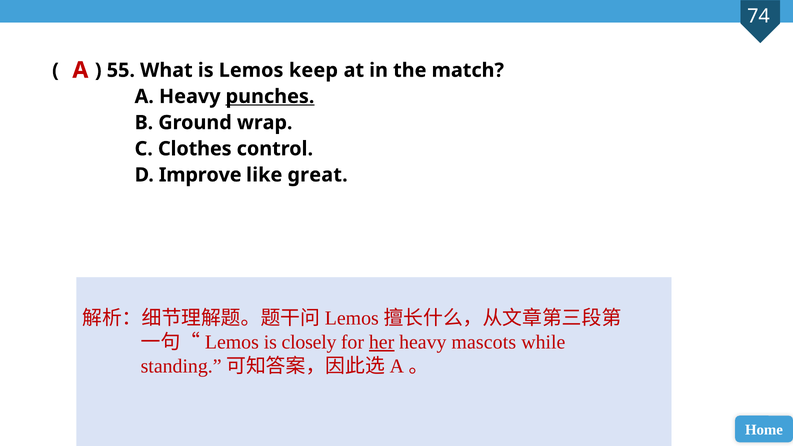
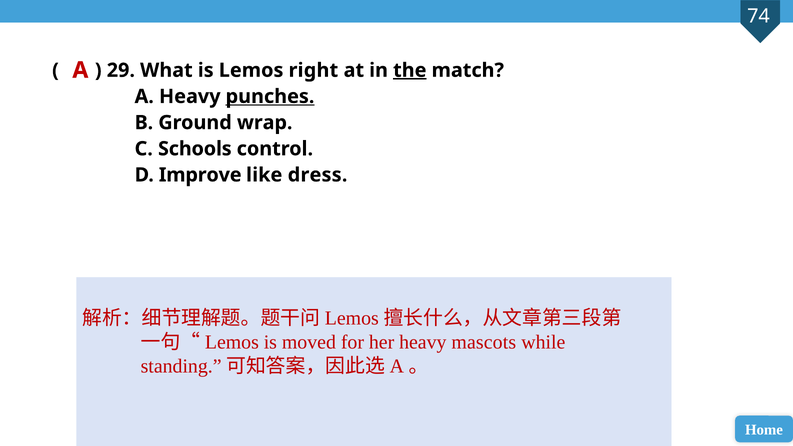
55: 55 -> 29
keep: keep -> right
the underline: none -> present
Clothes: Clothes -> Schools
great: great -> dress
closely: closely -> moved
her underline: present -> none
